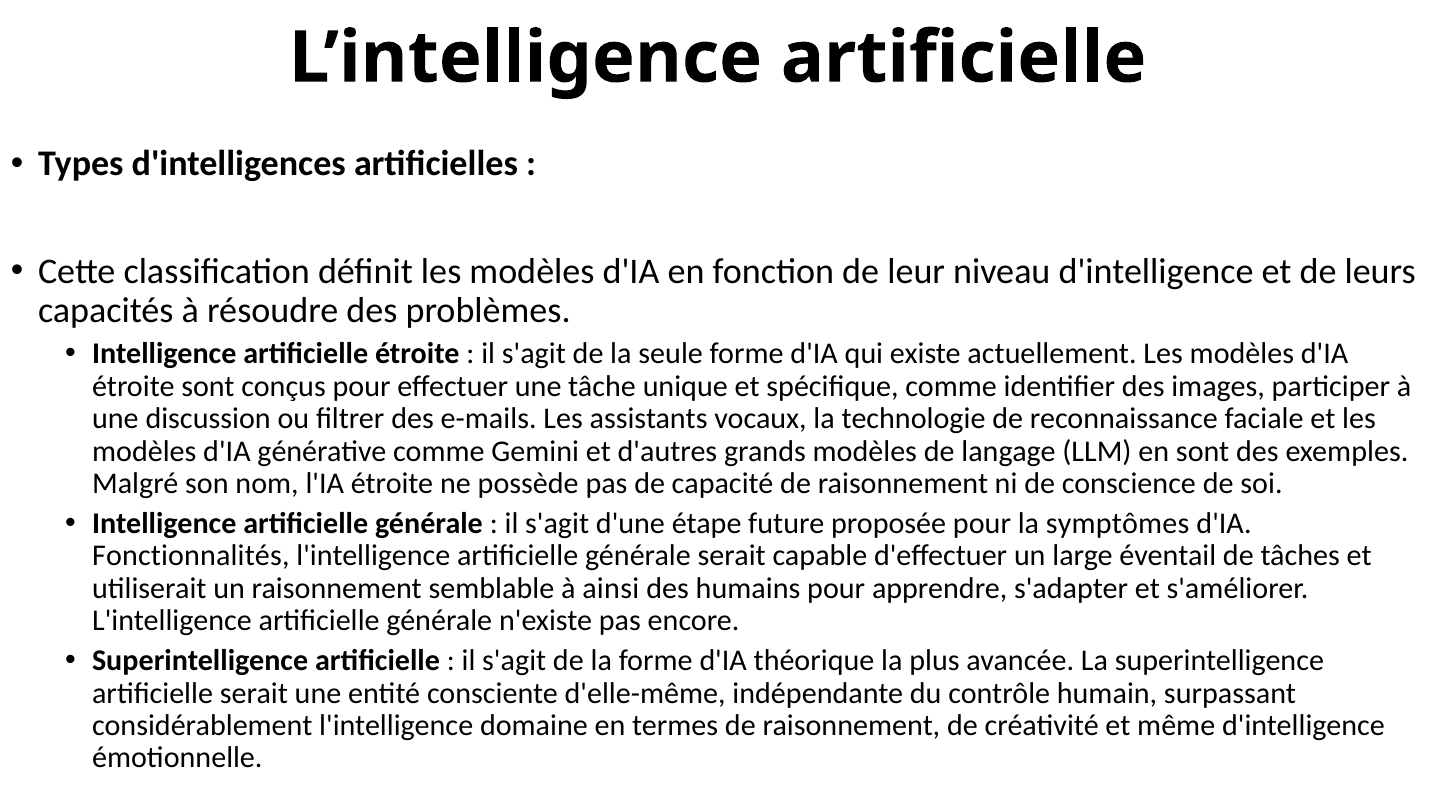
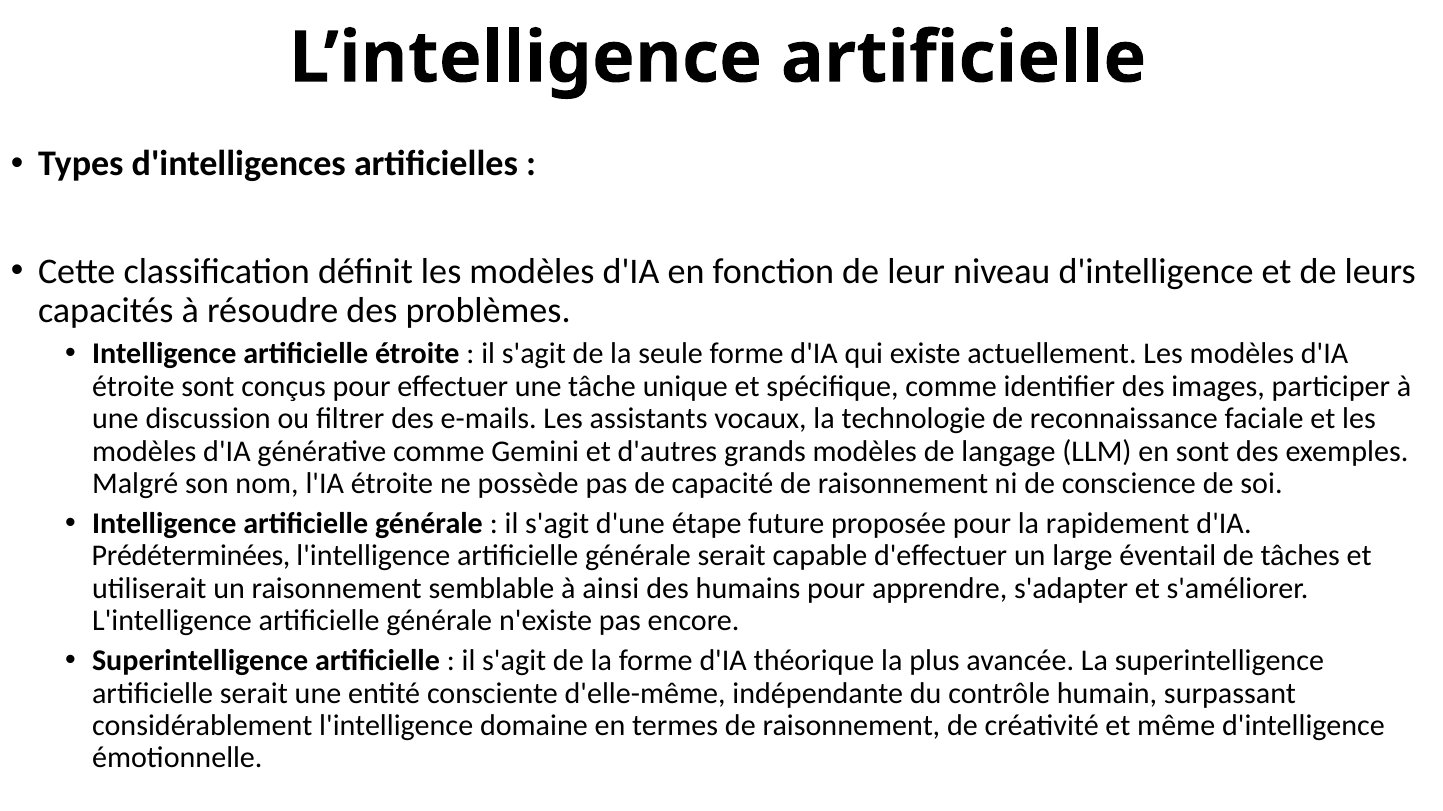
symptômes: symptômes -> rapidement
Fonctionnalités: Fonctionnalités -> Prédéterminées
